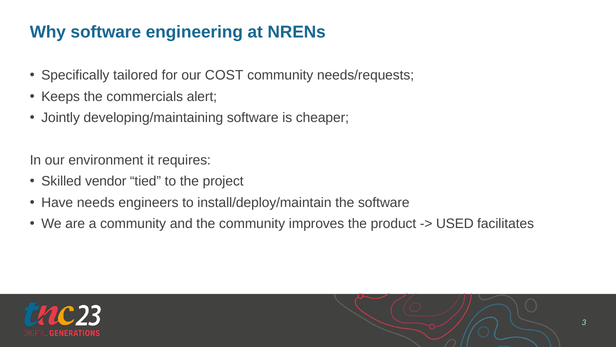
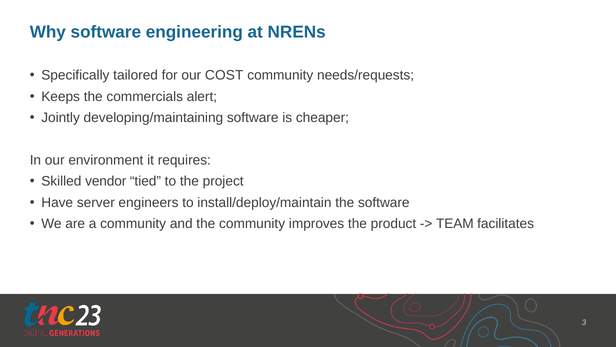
needs: needs -> server
USED: USED -> TEAM
